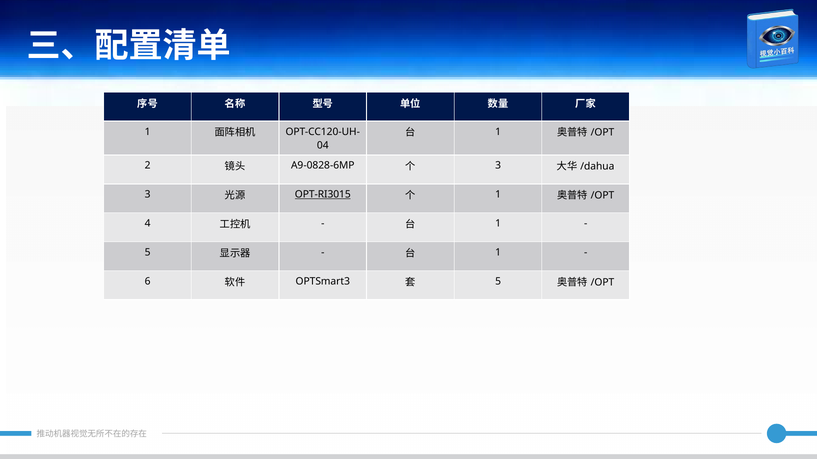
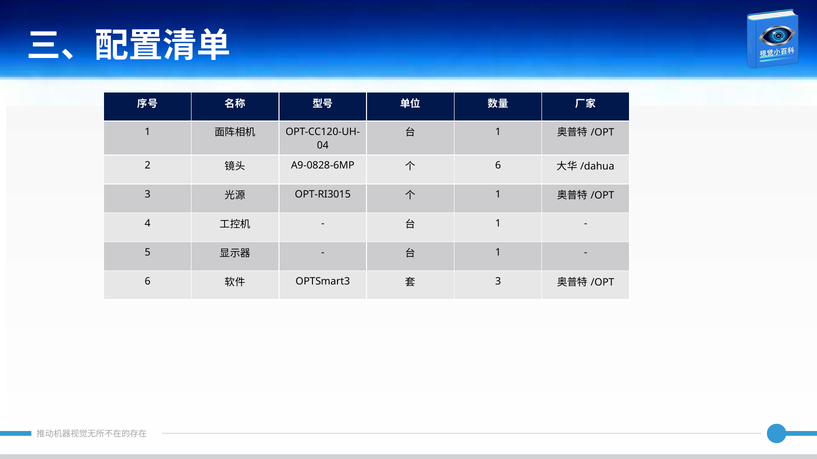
3 at (498, 166): 3 -> 6
OPT-RI3015 underline: present -> none
5 at (498, 282): 5 -> 3
